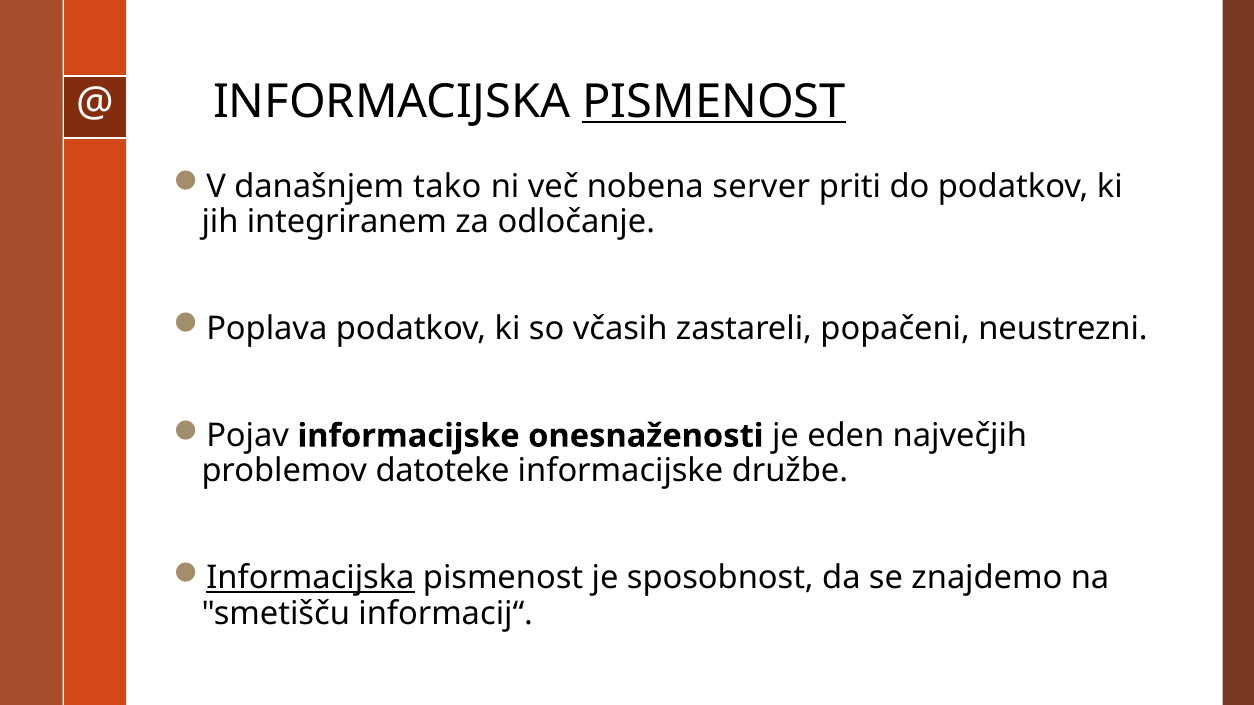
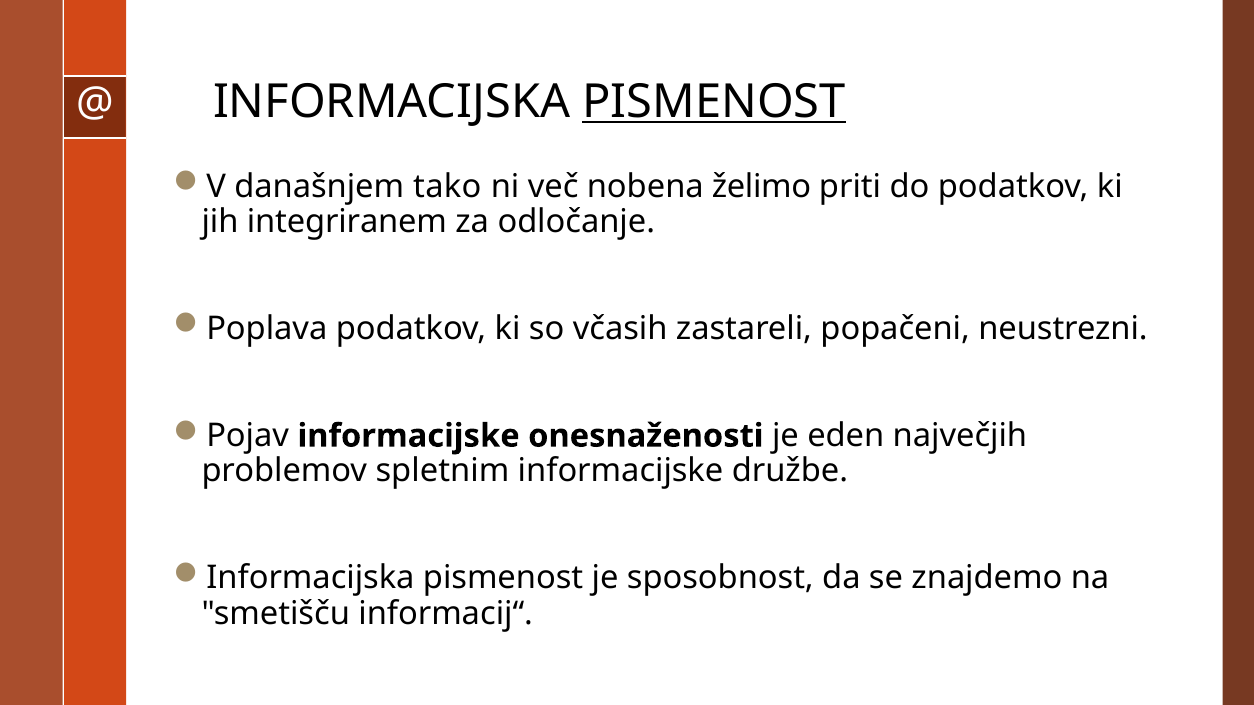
server: server -> želimo
datoteke: datoteke -> spletnim
Informacijska at (310, 579) underline: present -> none
